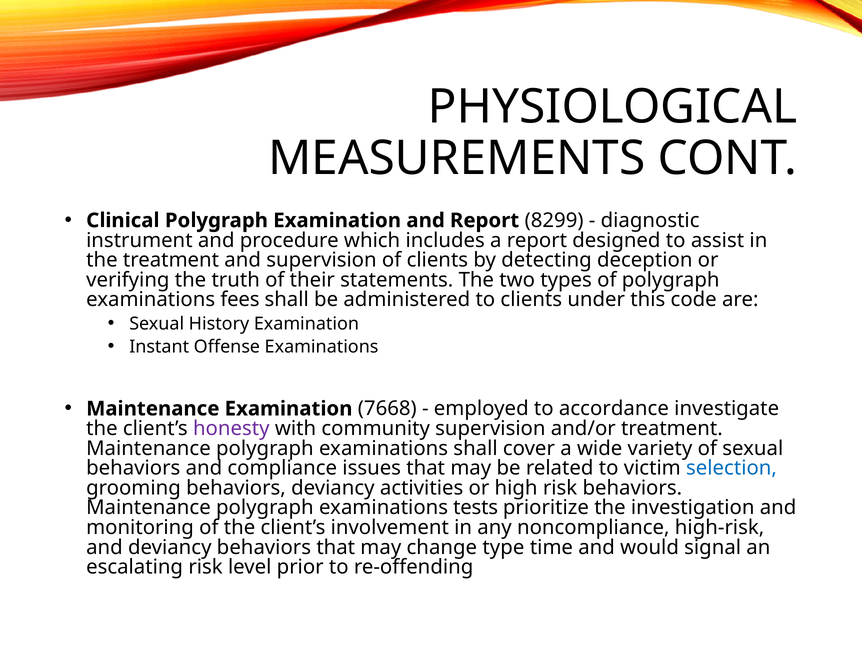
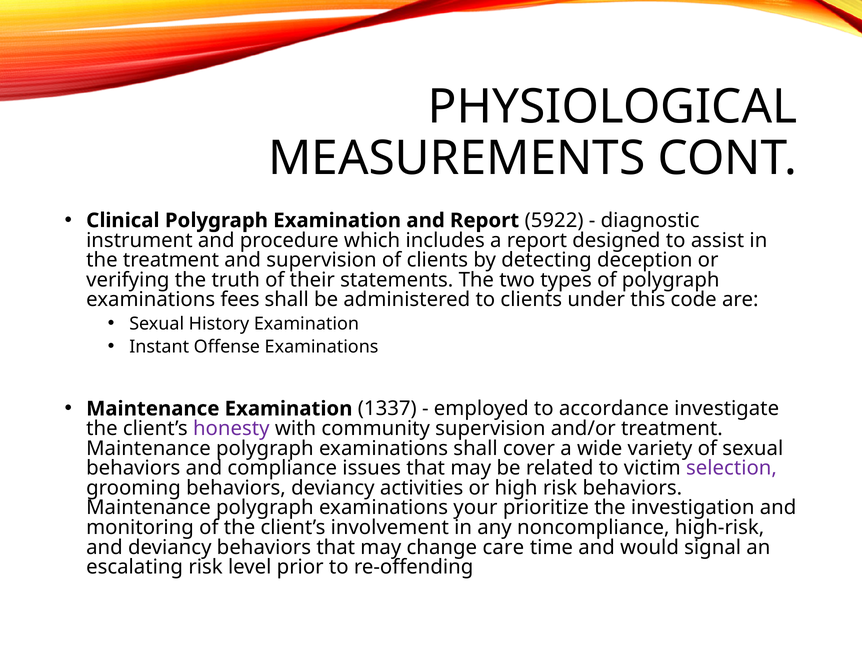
8299: 8299 -> 5922
7668: 7668 -> 1337
selection colour: blue -> purple
tests: tests -> your
type: type -> care
